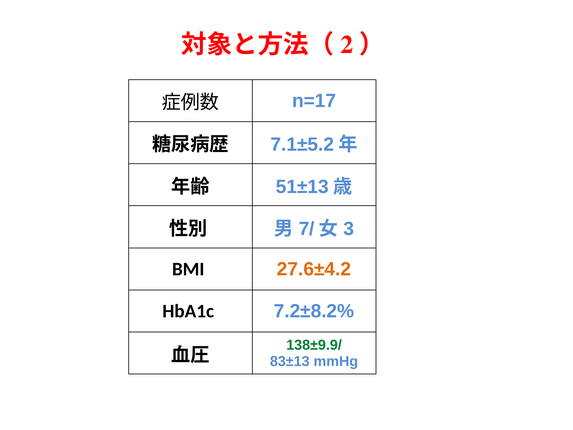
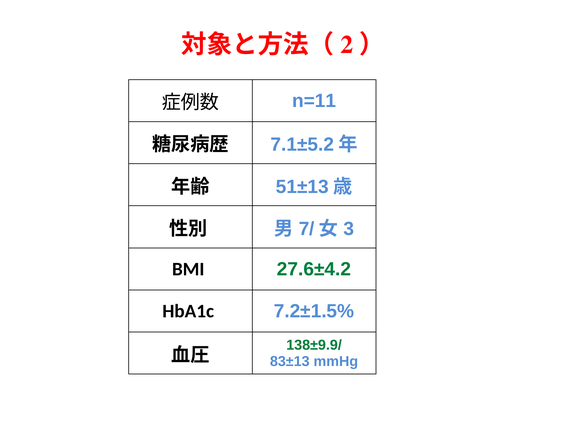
n=17: n=17 -> n=11
27.6±4.2 colour: orange -> green
7.2±8.2%: 7.2±8.2% -> 7.2±1.5%
